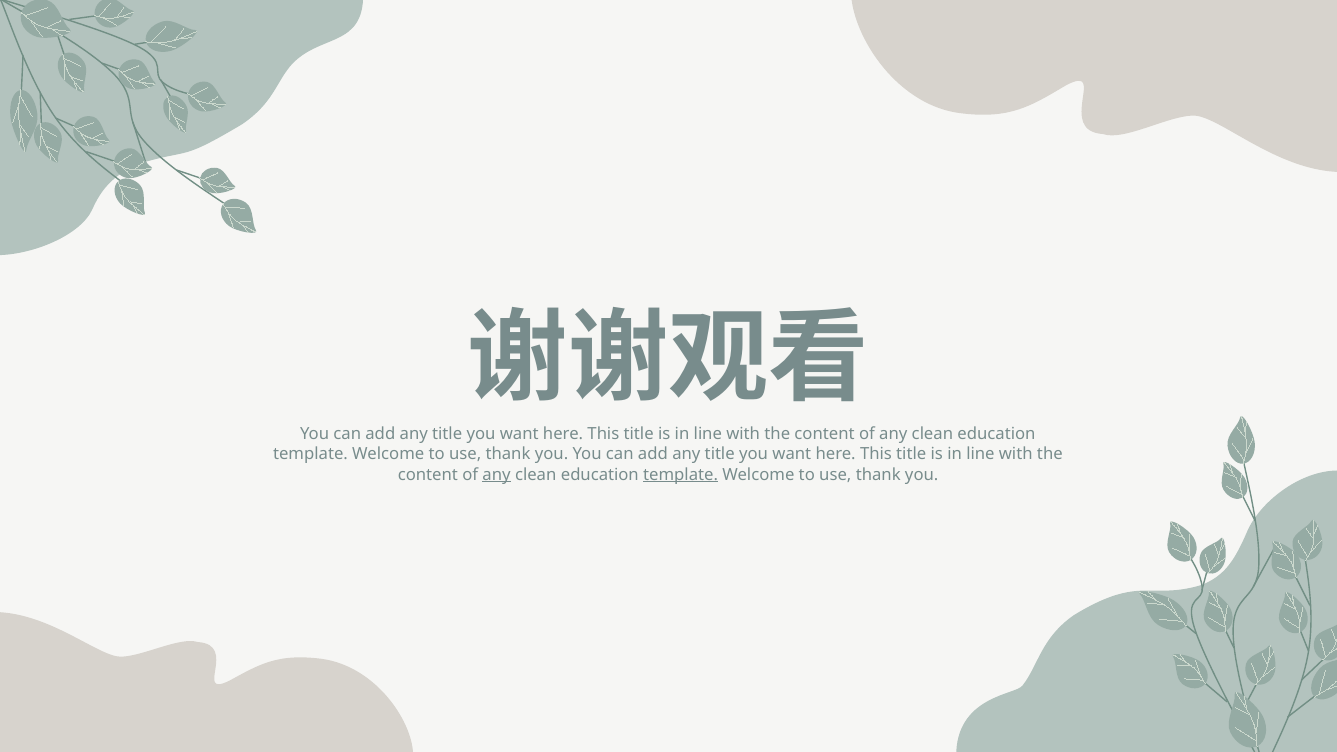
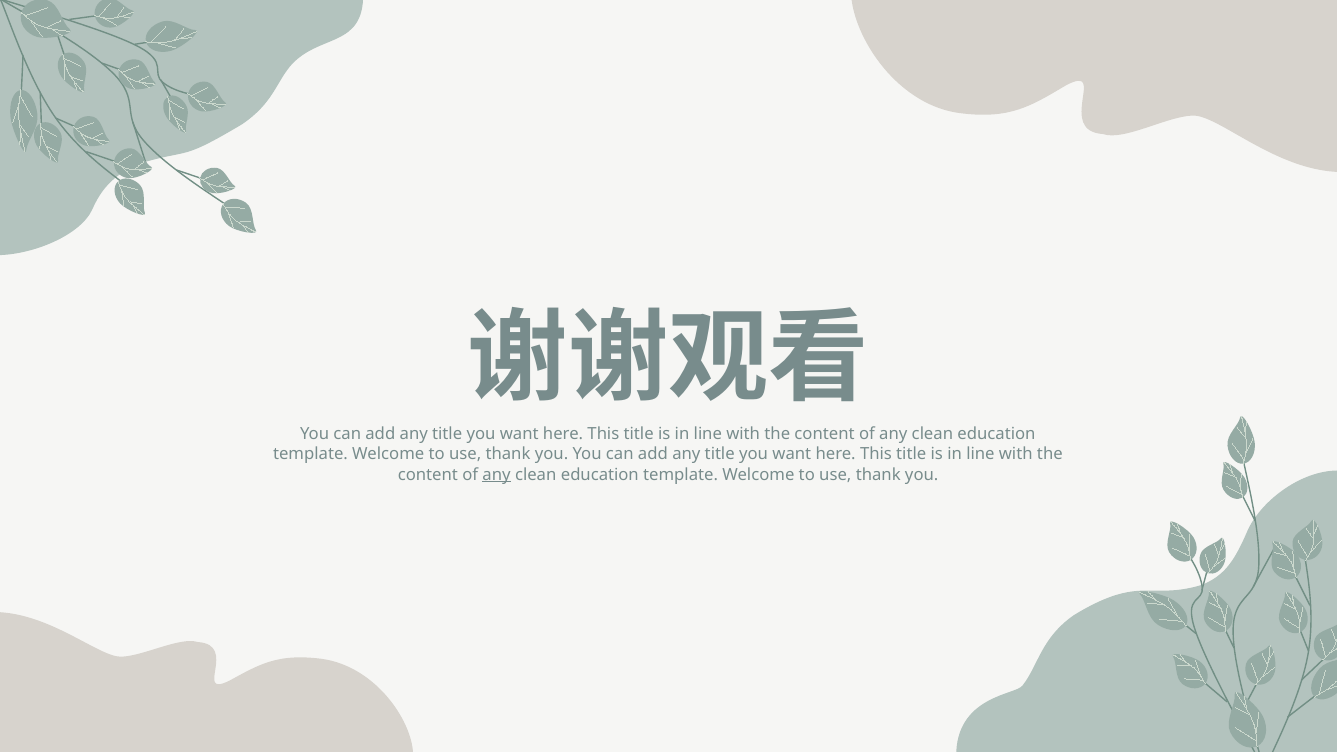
template at (681, 475) underline: present -> none
